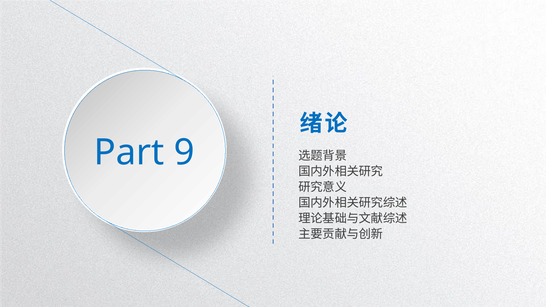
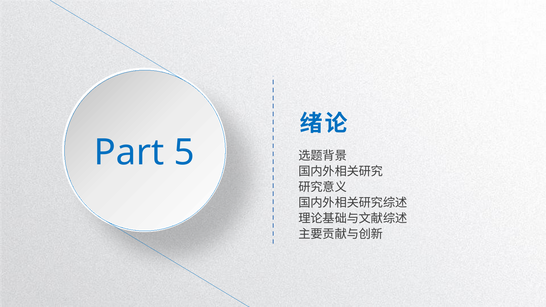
9: 9 -> 5
